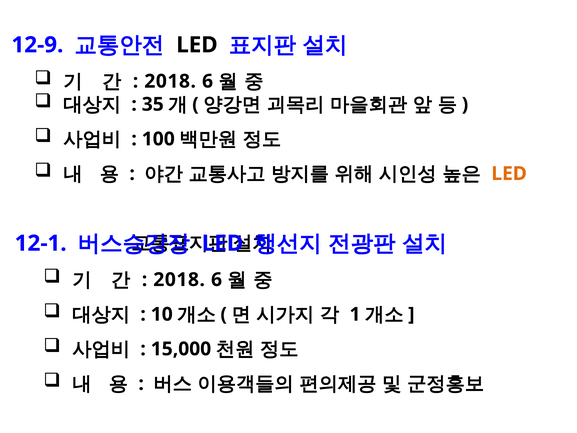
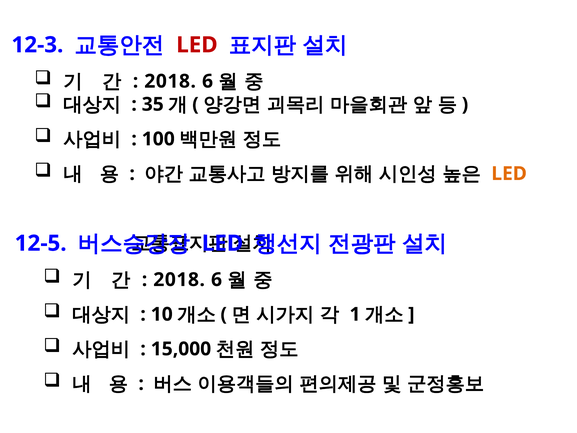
12-9: 12-9 -> 12-3
LED at (197, 45) colour: black -> red
12-1: 12-1 -> 12-5
